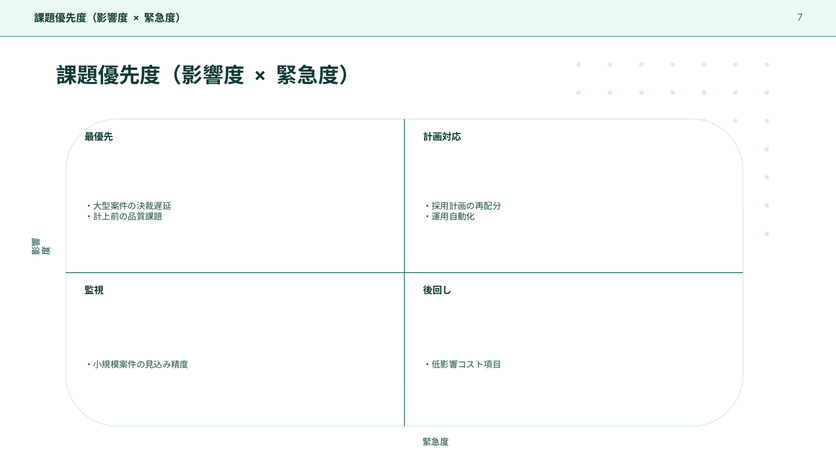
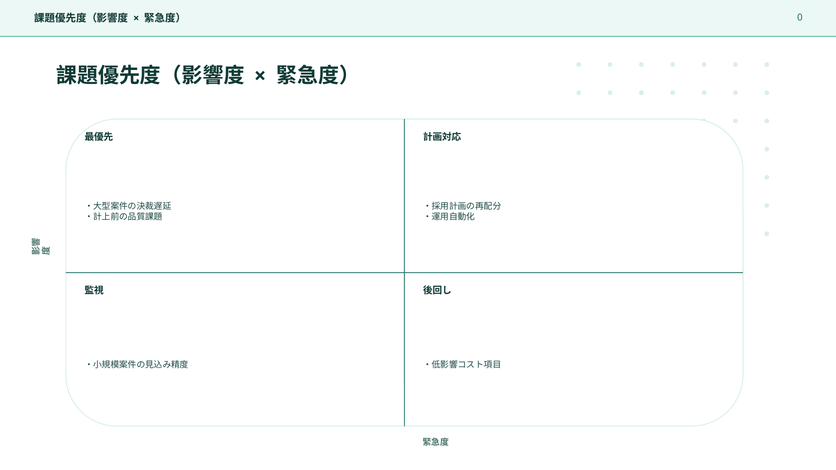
7: 7 -> 0
